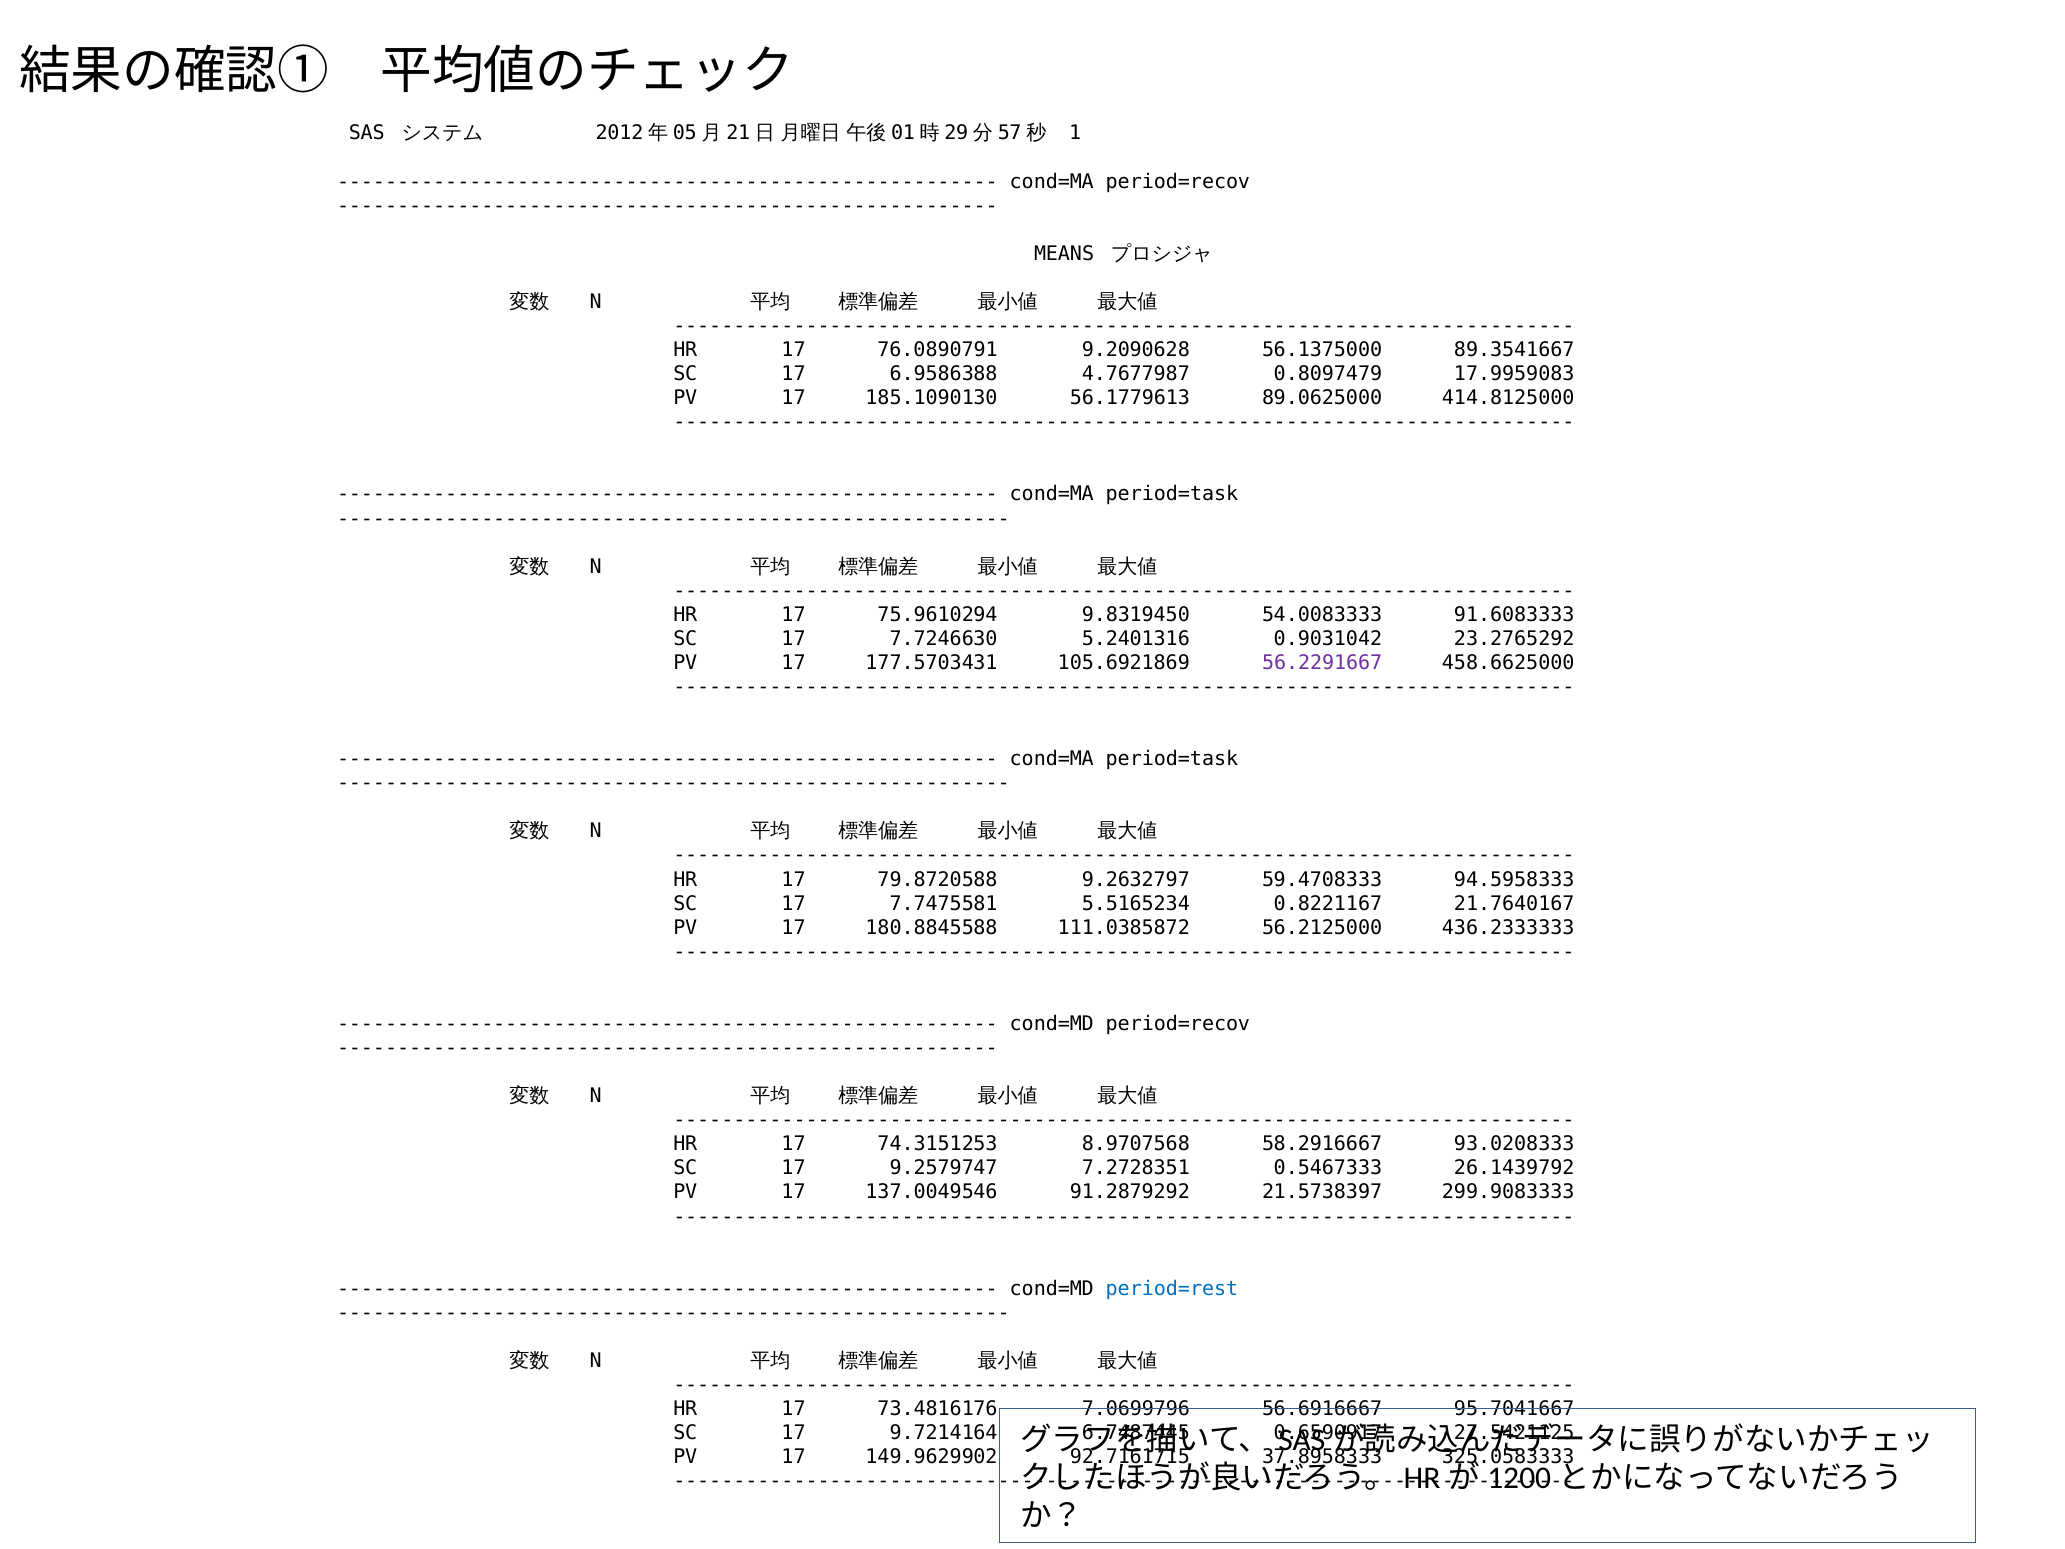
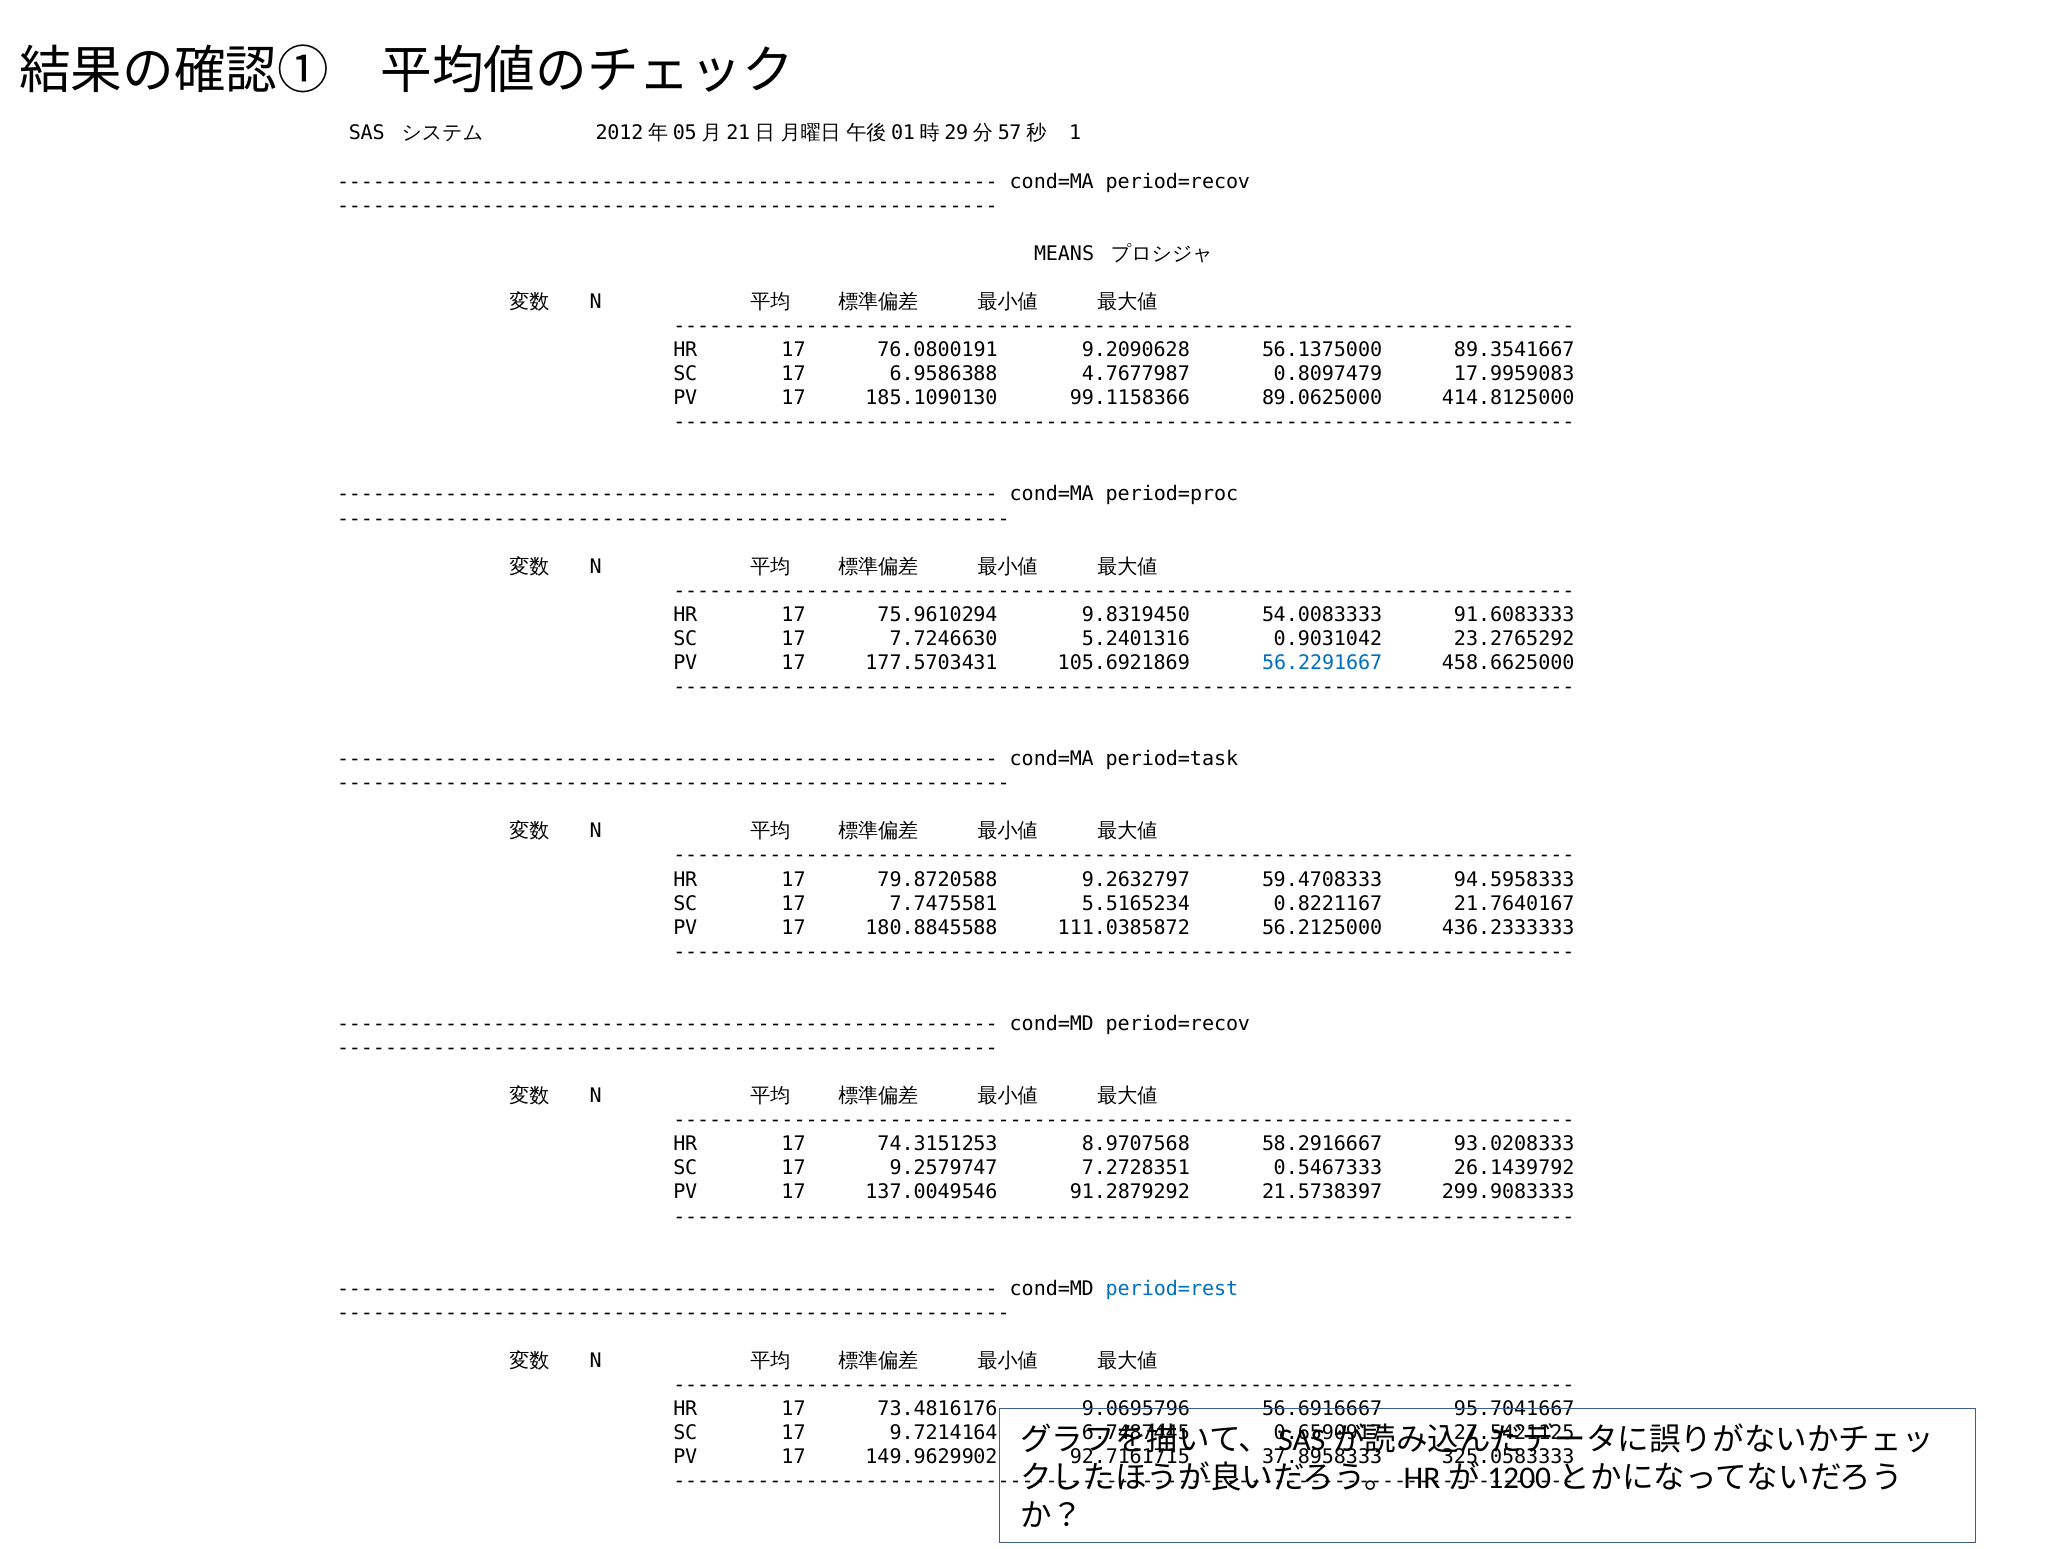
76.0890791: 76.0890791 -> 76.0800191
56.1779613: 56.1779613 -> 99.1158366
period=task at (1172, 494): period=task -> period=proc
56.2291667 colour: purple -> blue
7.0699796: 7.0699796 -> 9.0695796
